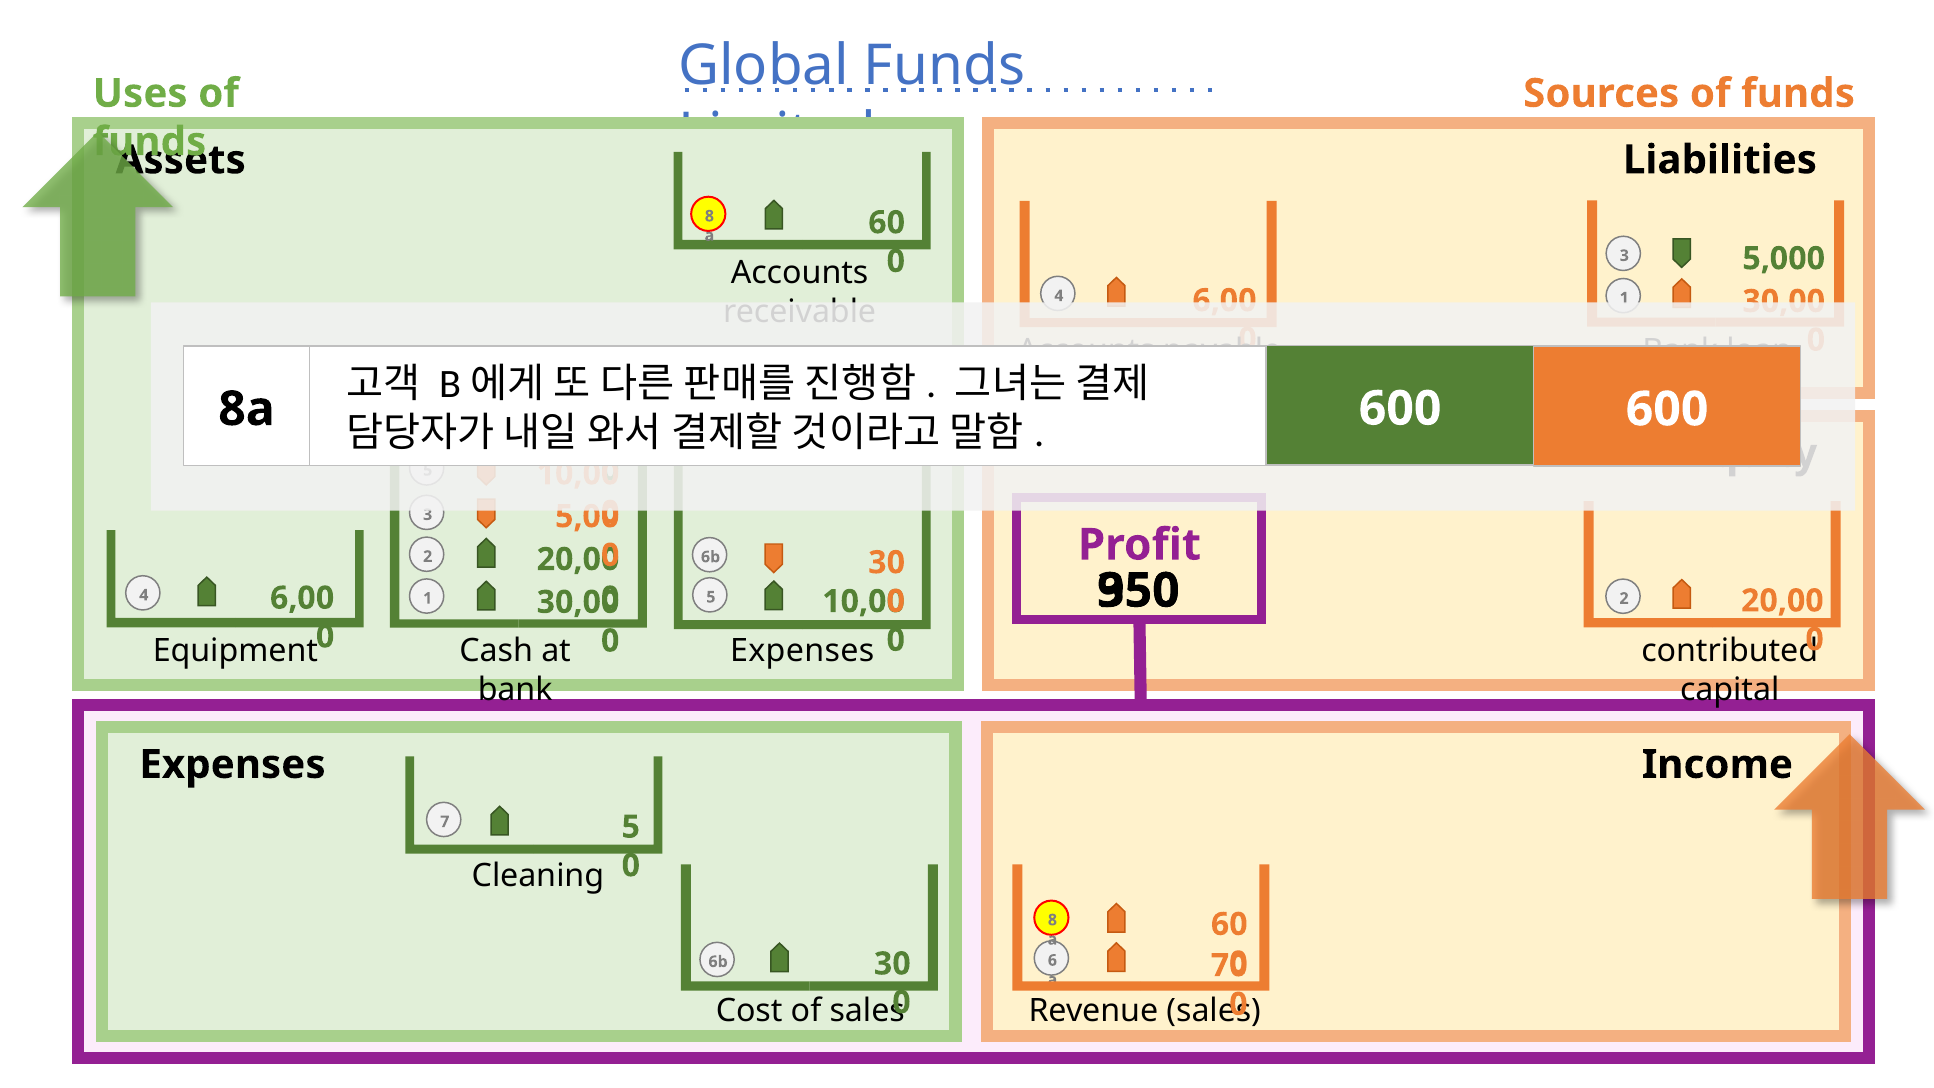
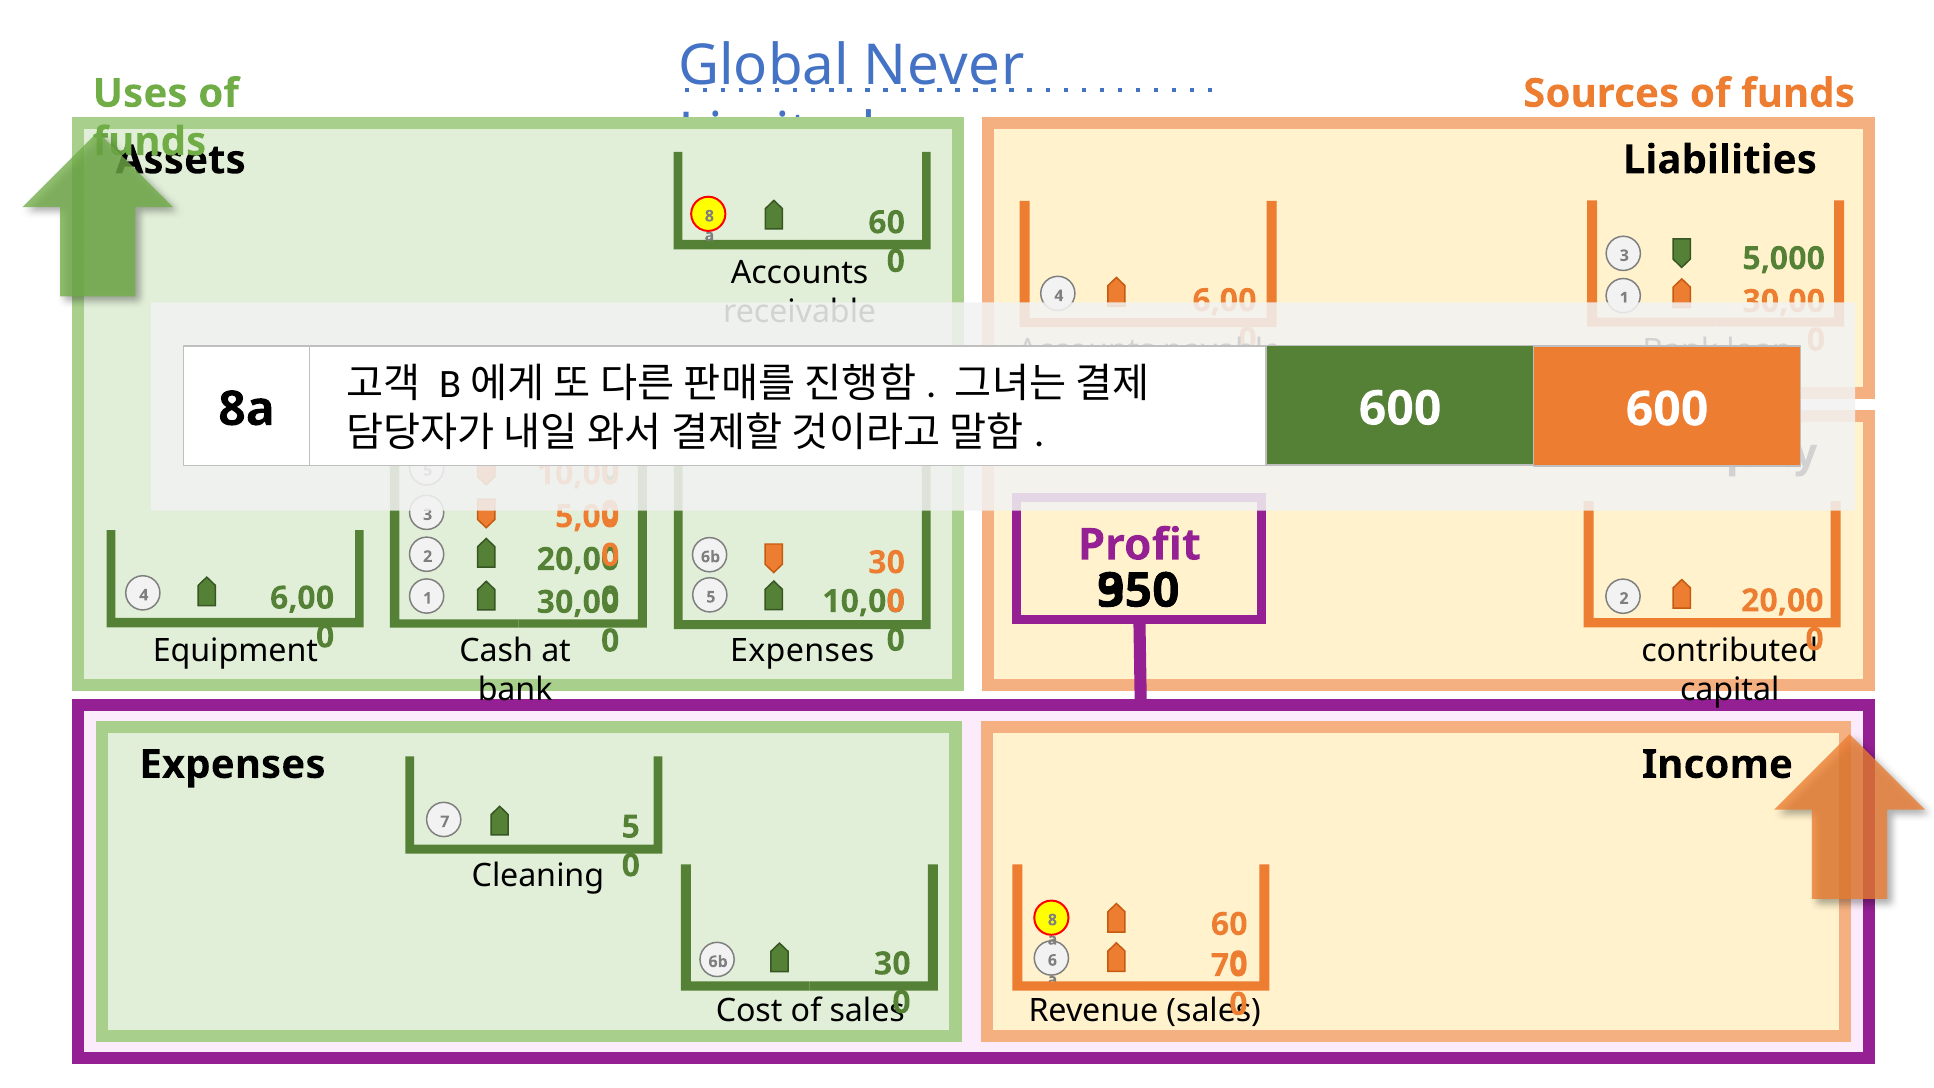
Global Funds: Funds -> Never
